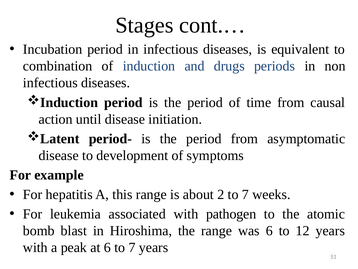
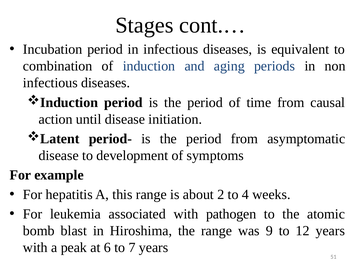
drugs: drugs -> aging
2 to 7: 7 -> 4
was 6: 6 -> 9
